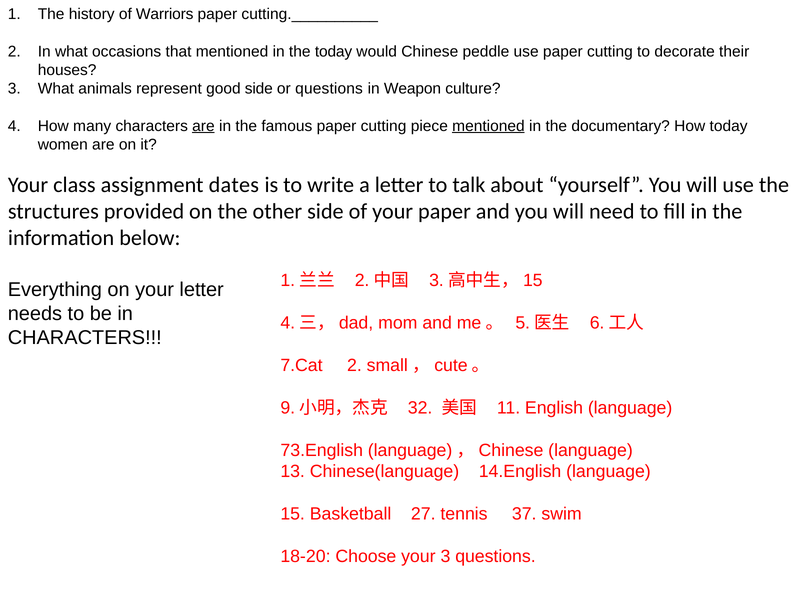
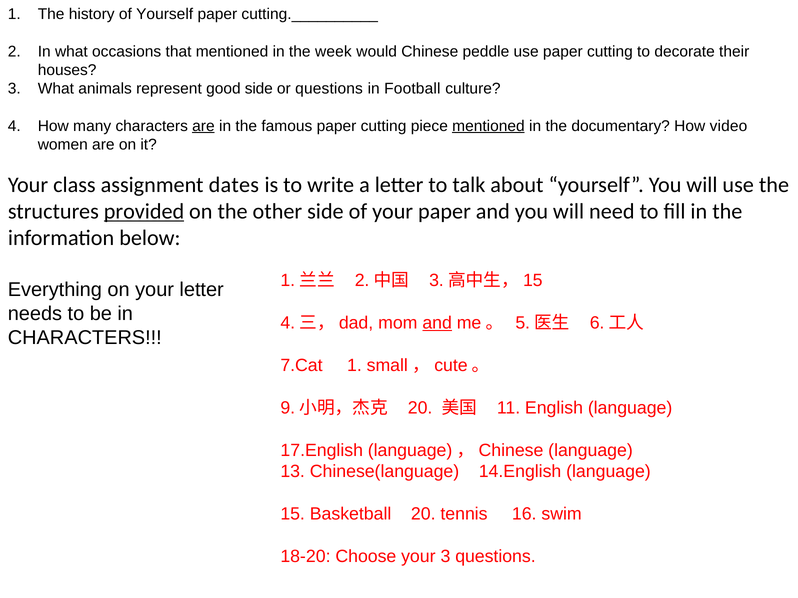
of Warriors: Warriors -> Yourself
the today: today -> week
Weapon: Weapon -> Football
How today: today -> video
provided underline: none -> present
and at (437, 323) underline: none -> present
7.Cat 2: 2 -> 1
32 at (420, 408): 32 -> 20
73.English: 73.English -> 17.English
Basketball 27: 27 -> 20
37: 37 -> 16
